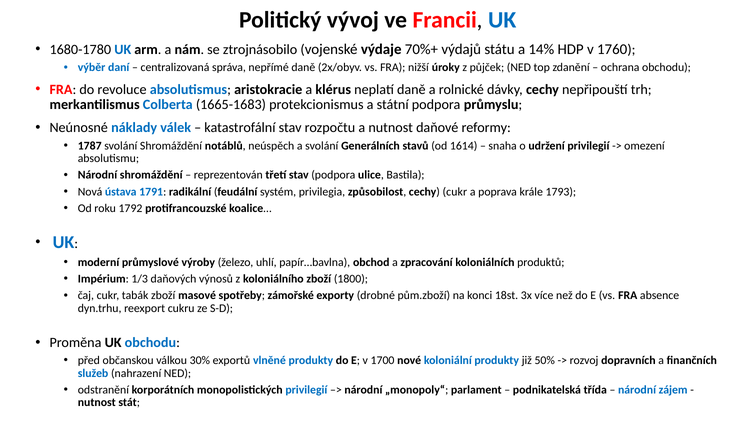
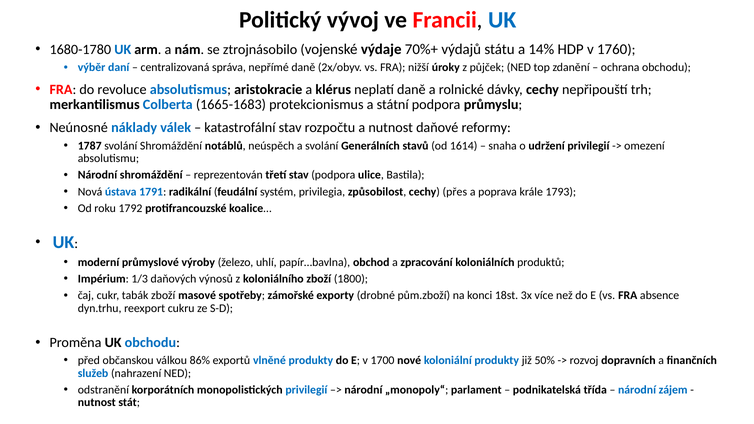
cechy cukr: cukr -> přes
30%: 30% -> 86%
